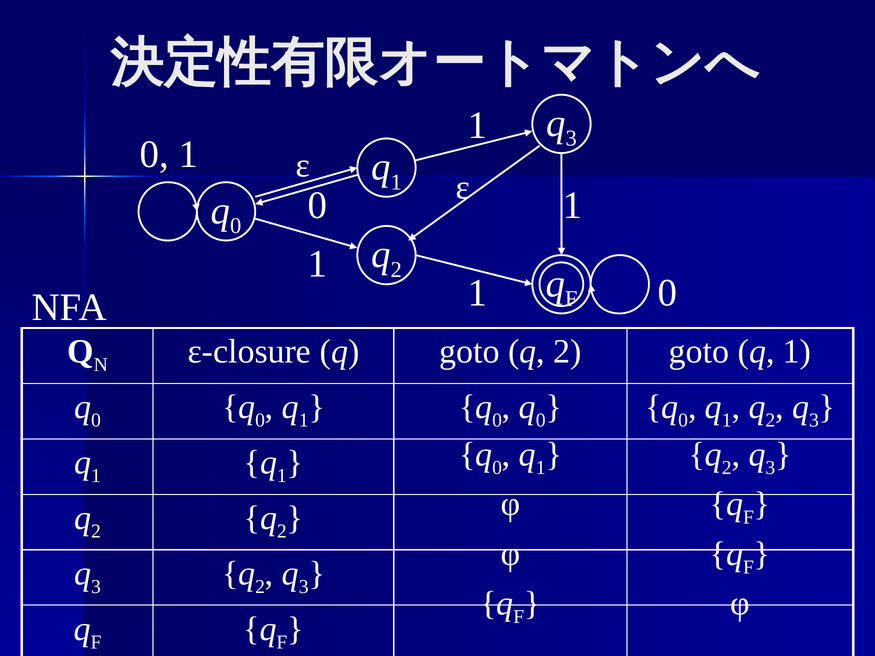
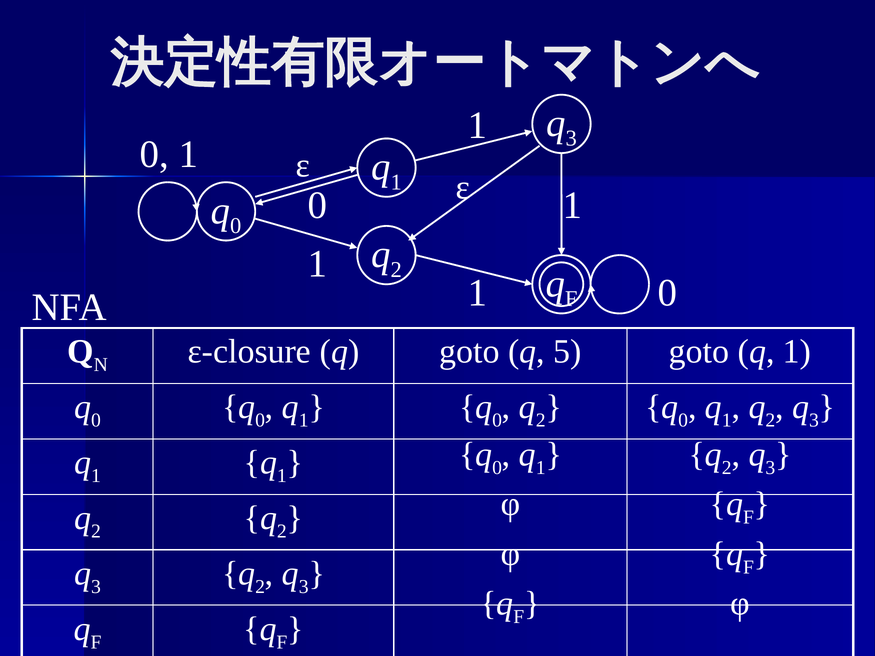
goto q 2: 2 -> 5
0 at (541, 420): 0 -> 2
